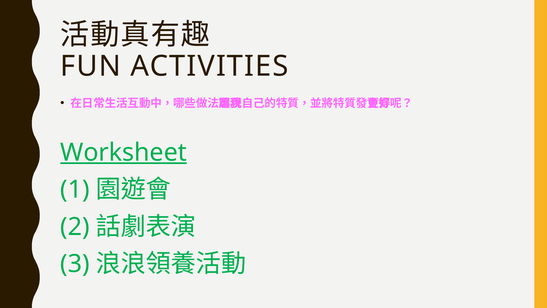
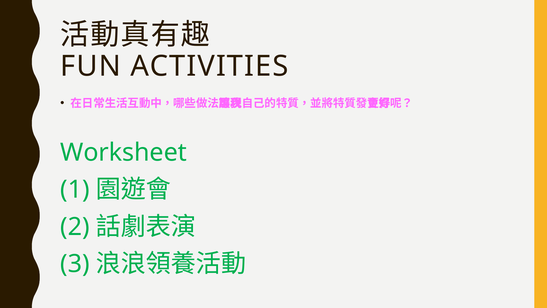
Worksheet underline: present -> none
